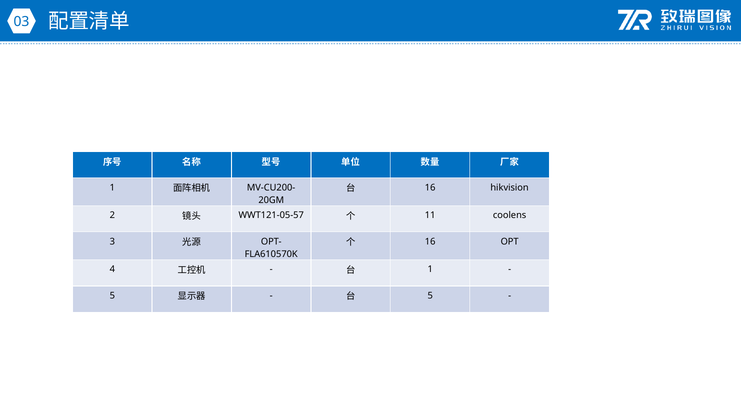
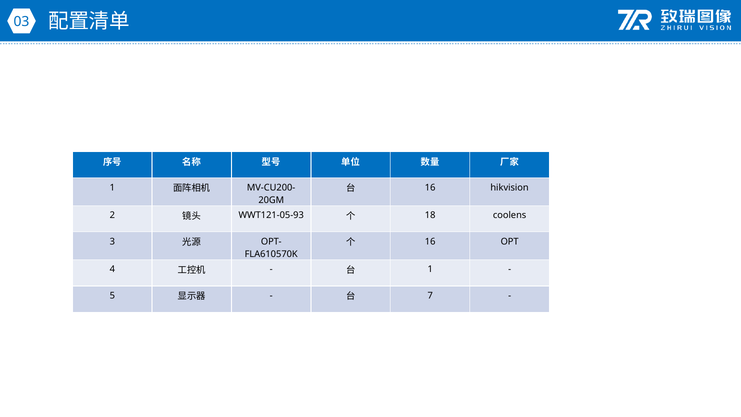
WWT121-05-57: WWT121-05-57 -> WWT121-05-93
11: 11 -> 18
5 at (430, 295): 5 -> 7
